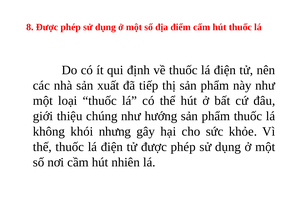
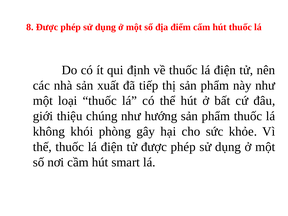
nhưng: nhưng -> phòng
nhiên: nhiên -> smart
